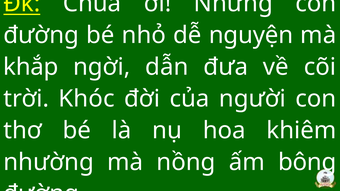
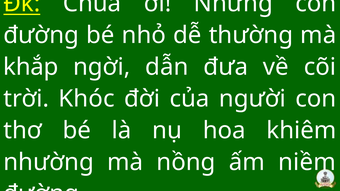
nguyện: nguyện -> thường
bông: bông -> niềm
